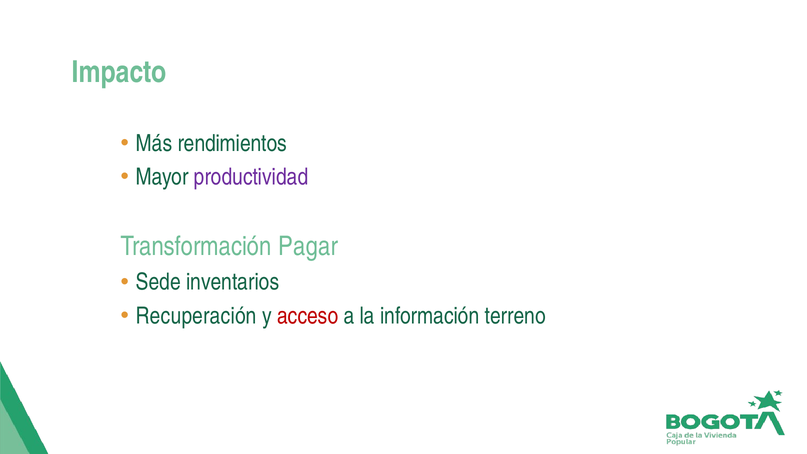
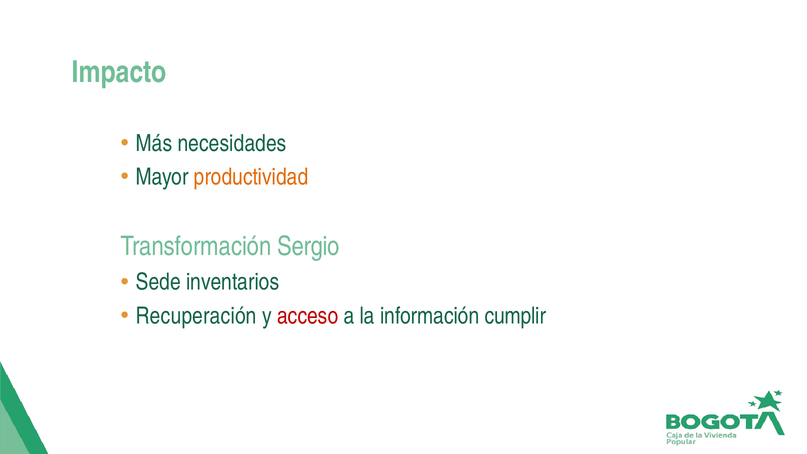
rendimientos: rendimientos -> necesidades
productividad colour: purple -> orange
Pagar: Pagar -> Sergio
terreno: terreno -> cumplir
